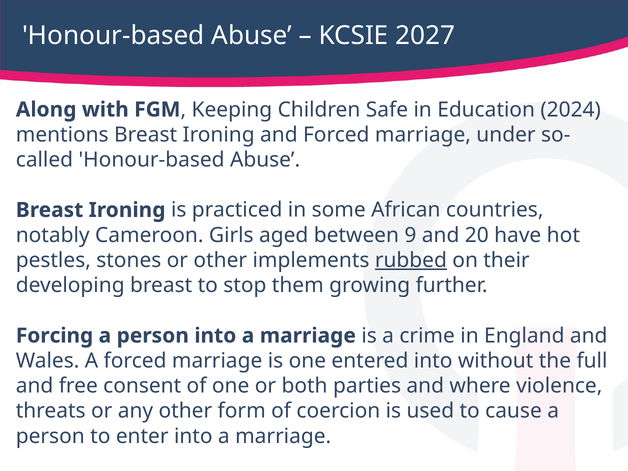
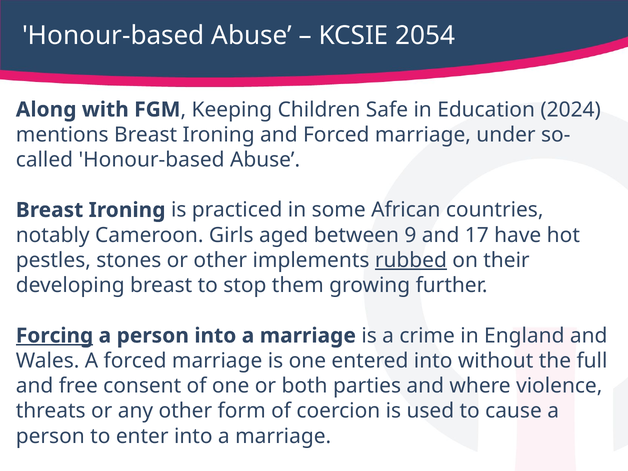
2027: 2027 -> 2054
20: 20 -> 17
Forcing underline: none -> present
